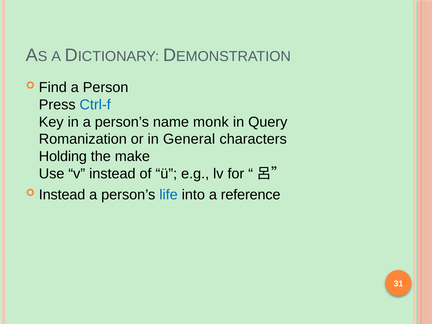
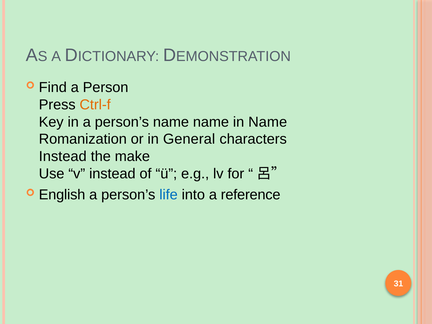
Ctrl-f colour: blue -> orange
name monk: monk -> name
in Query: Query -> Name
Holding at (63, 156): Holding -> Instead
Instead at (62, 195): Instead -> English
